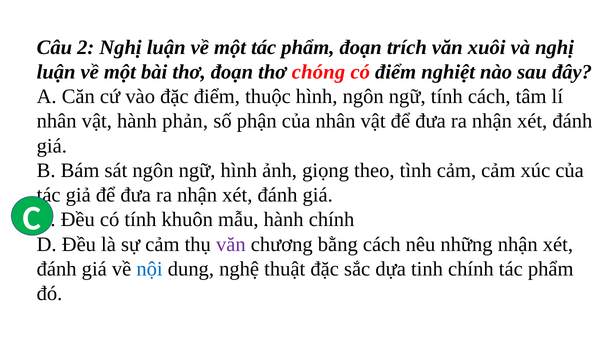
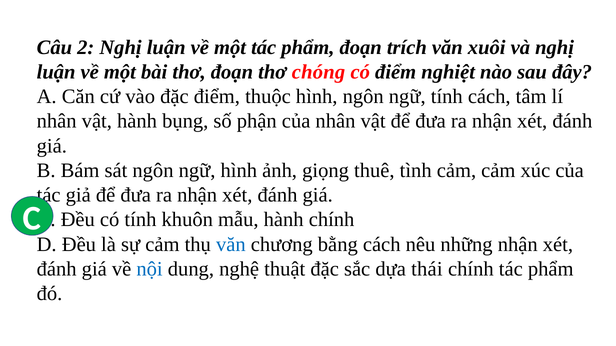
phản: phản -> bụng
theo: theo -> thuê
văn at (231, 245) colour: purple -> blue
tinh: tinh -> thái
